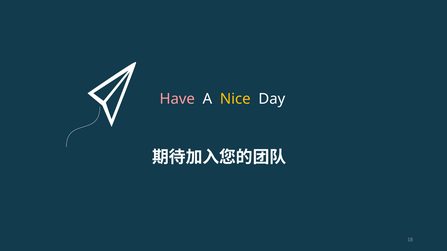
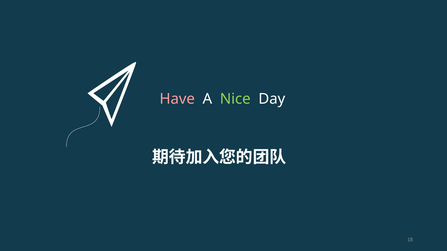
Nice colour: yellow -> light green
